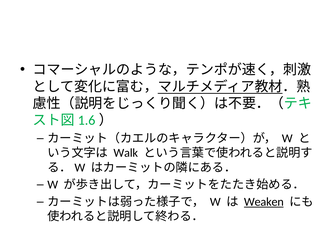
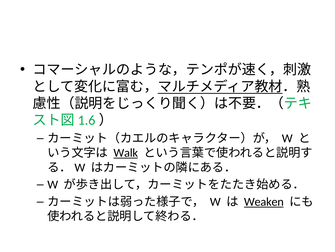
Walk underline: none -> present
